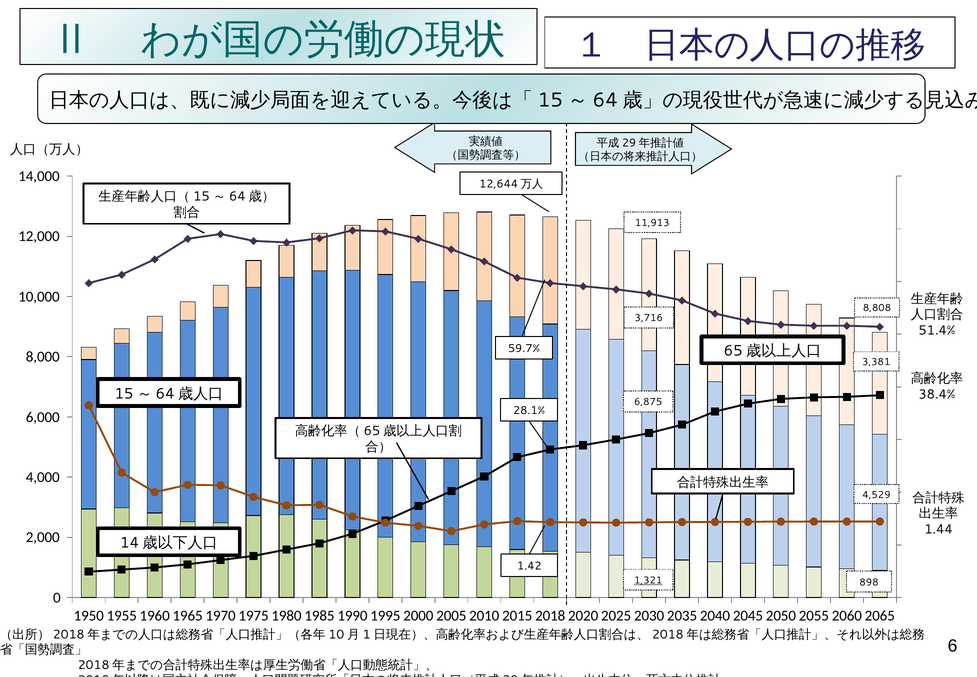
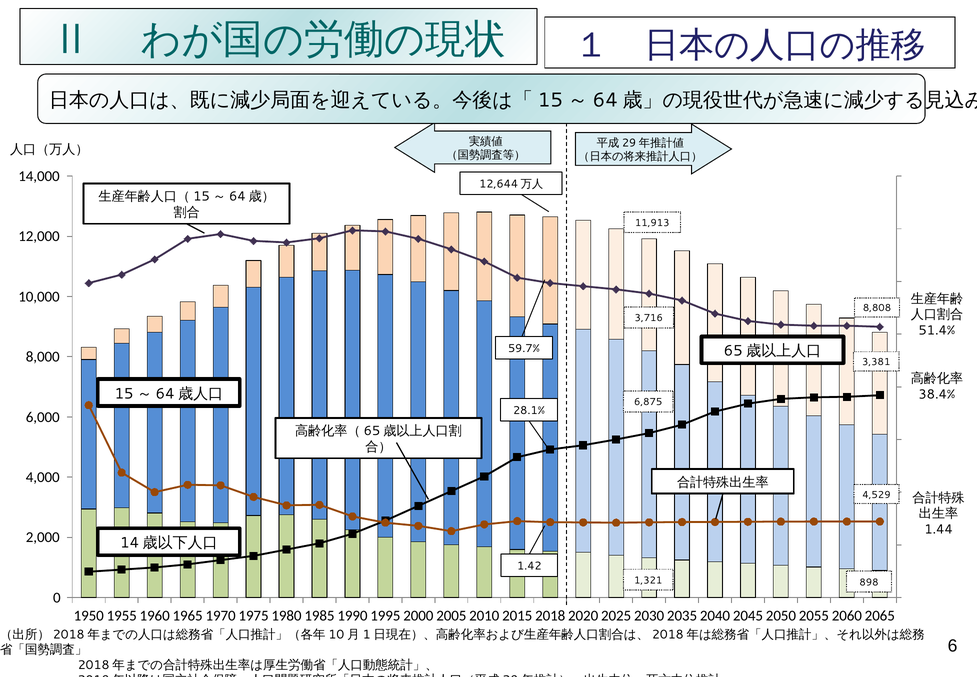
1,321 underline: present -> none
